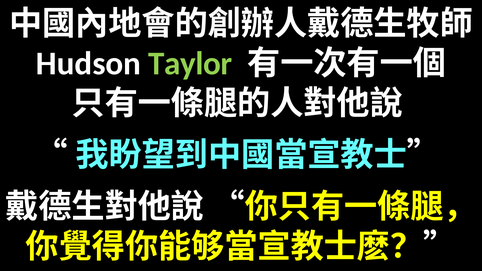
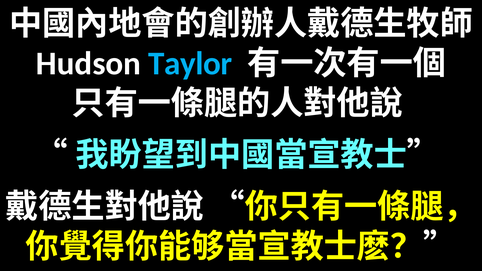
Taylor colour: light green -> light blue
